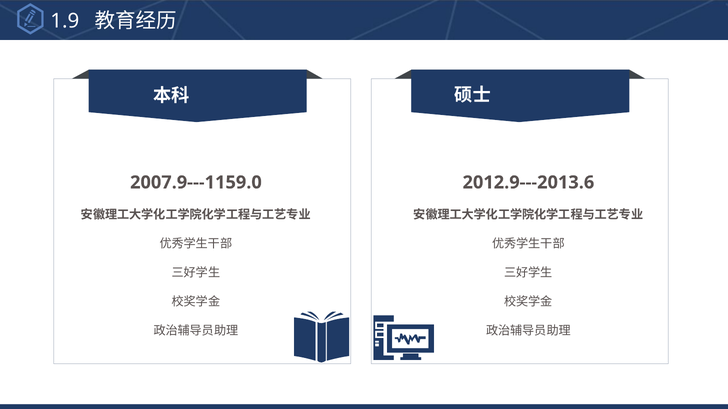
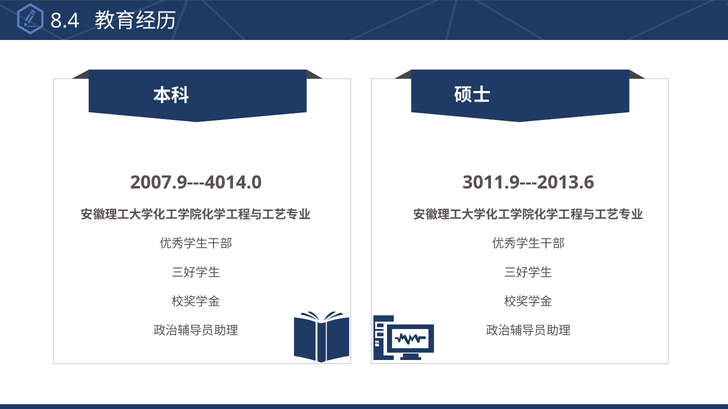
1.9: 1.9 -> 8.4
2007.9---1159.0: 2007.9---1159.0 -> 2007.9---4014.0
2012.9---2013.6: 2012.9---2013.6 -> 3011.9---2013.6
